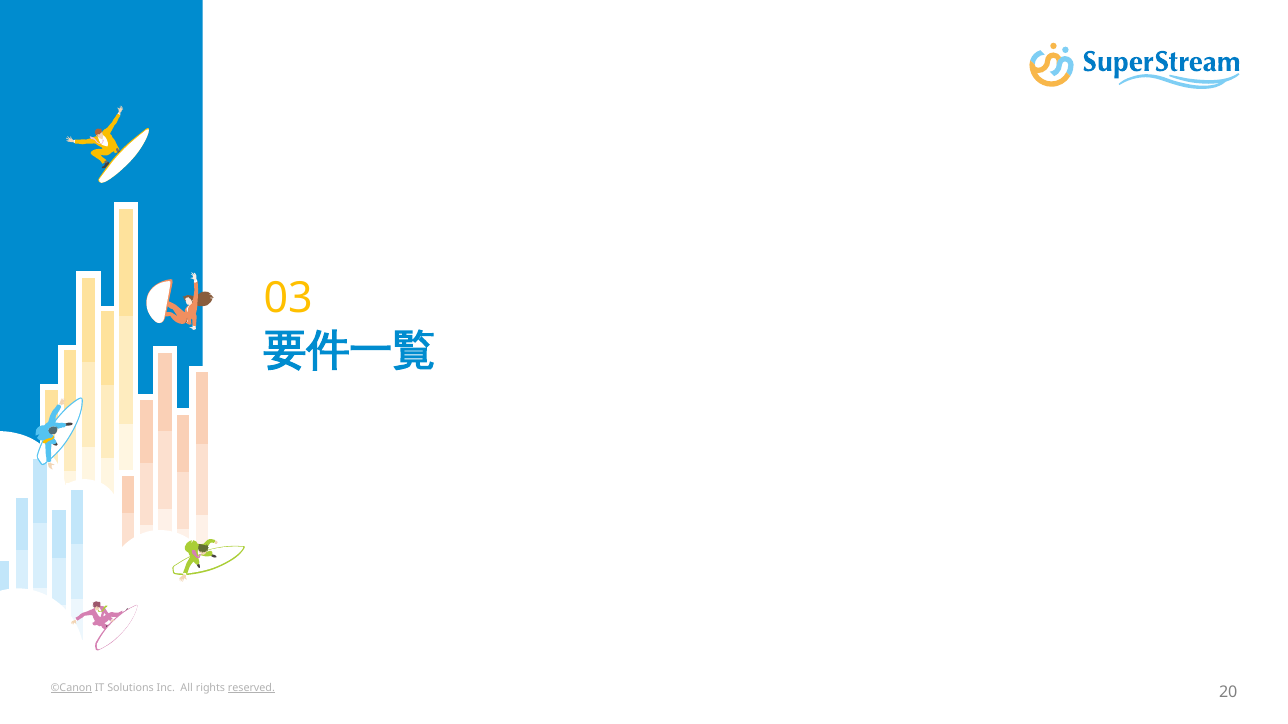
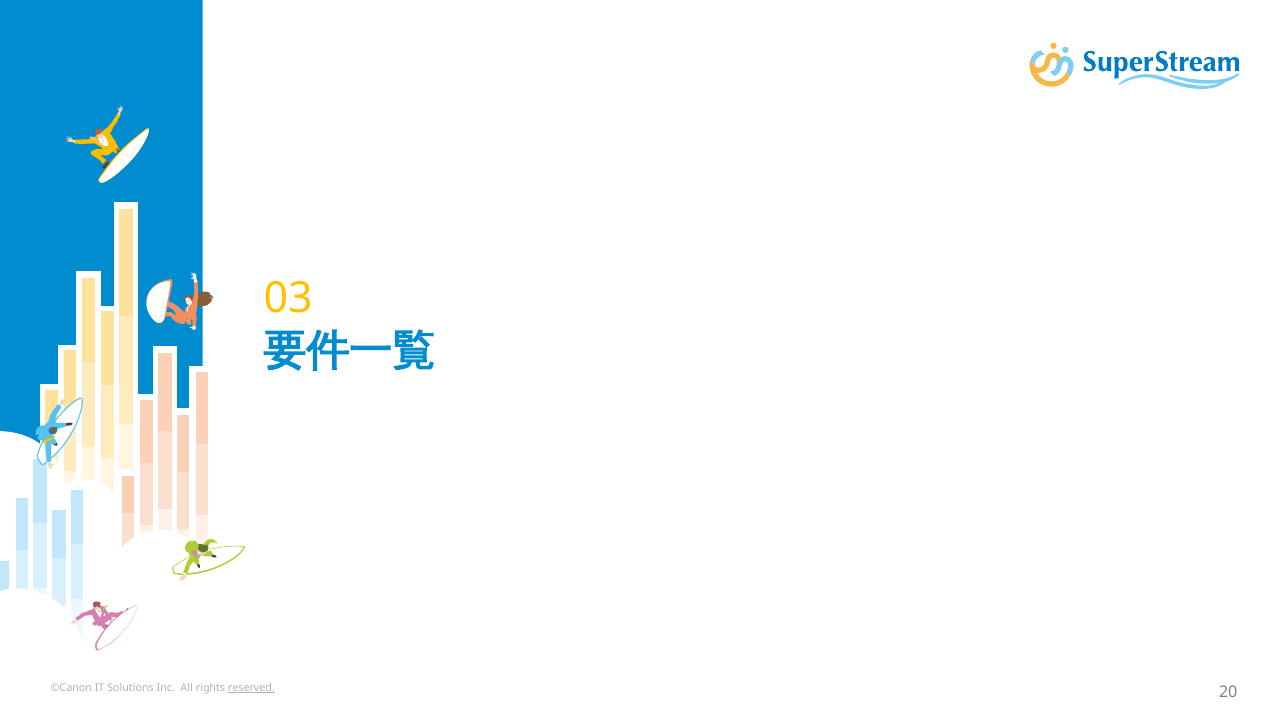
©Canon underline: present -> none
